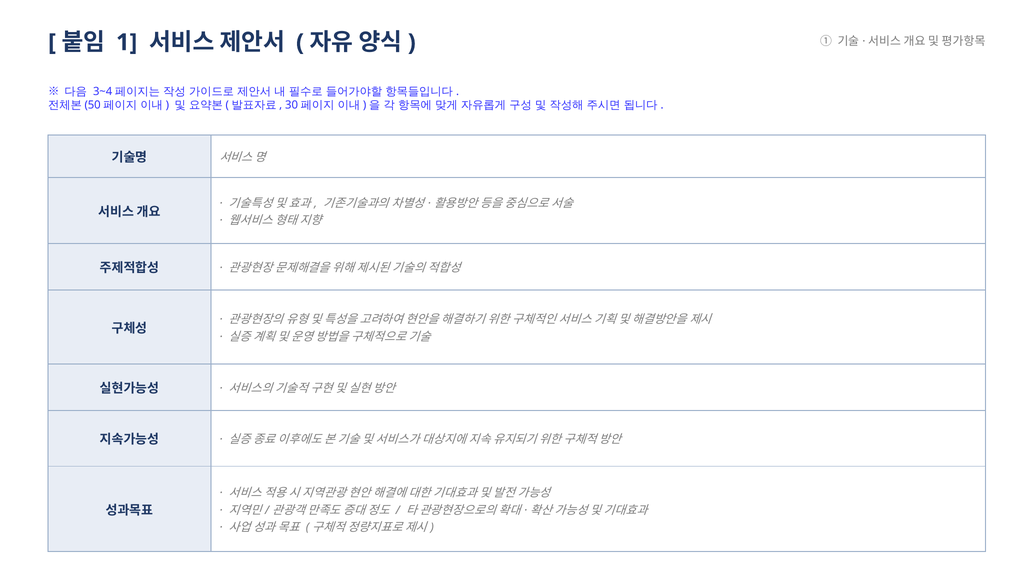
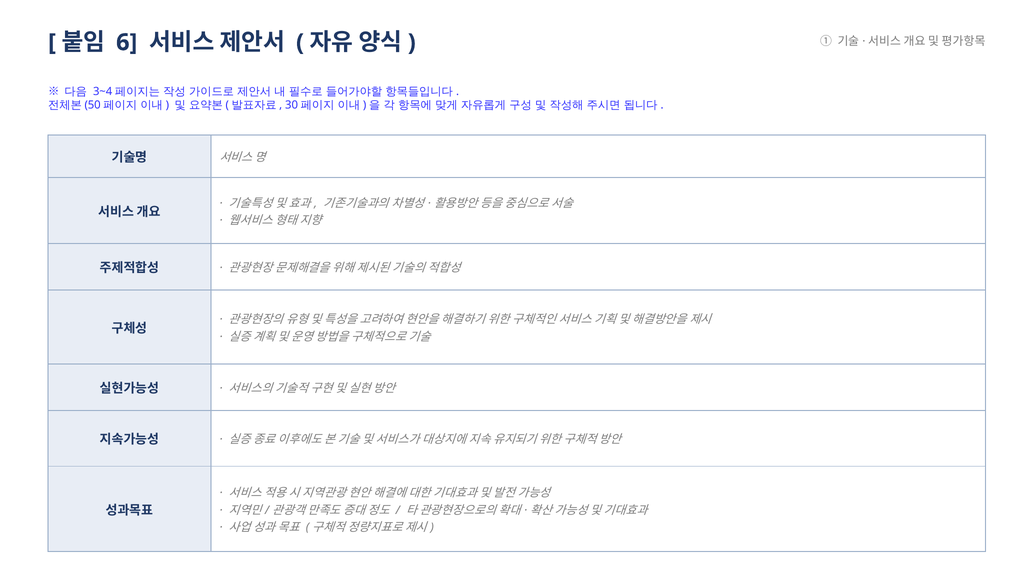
1: 1 -> 6
